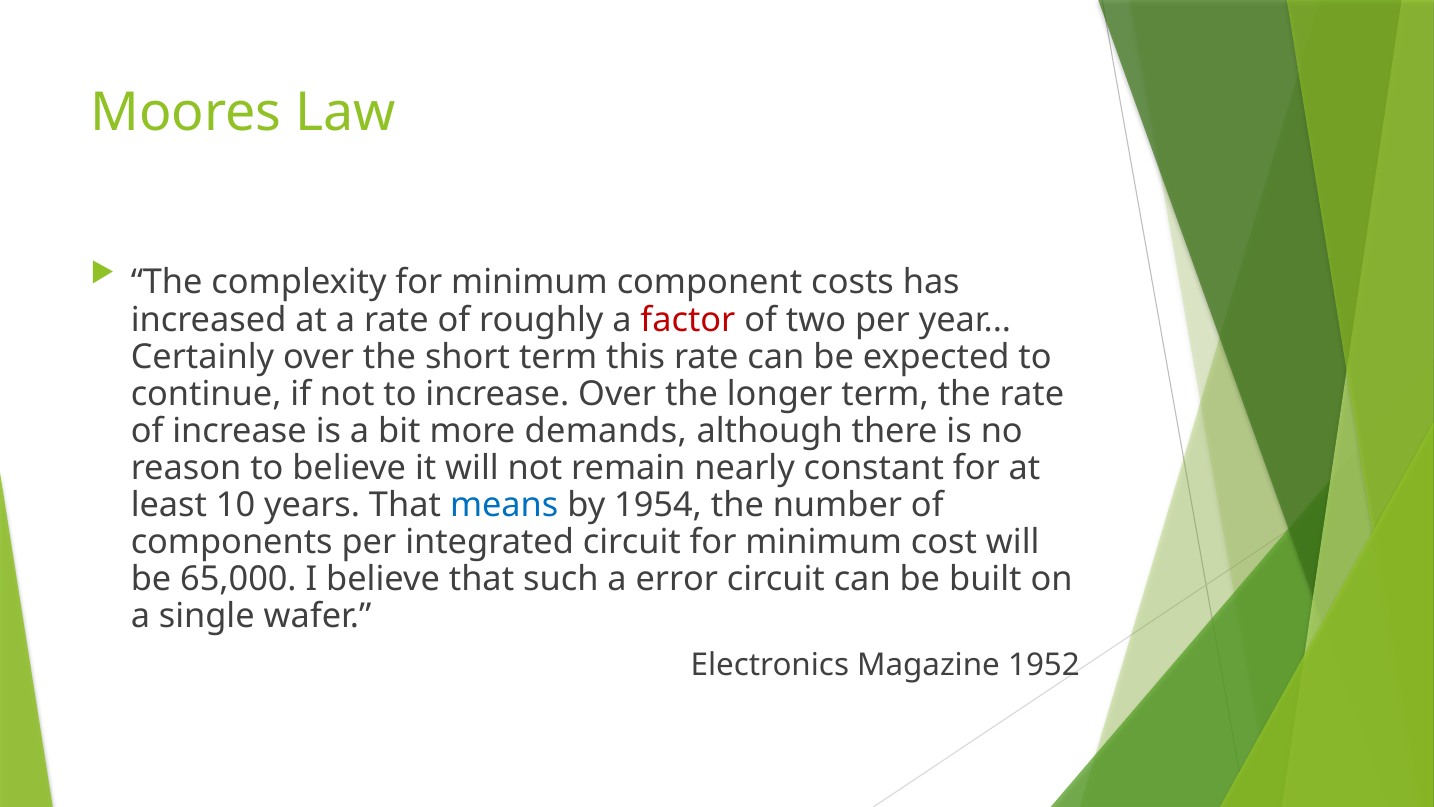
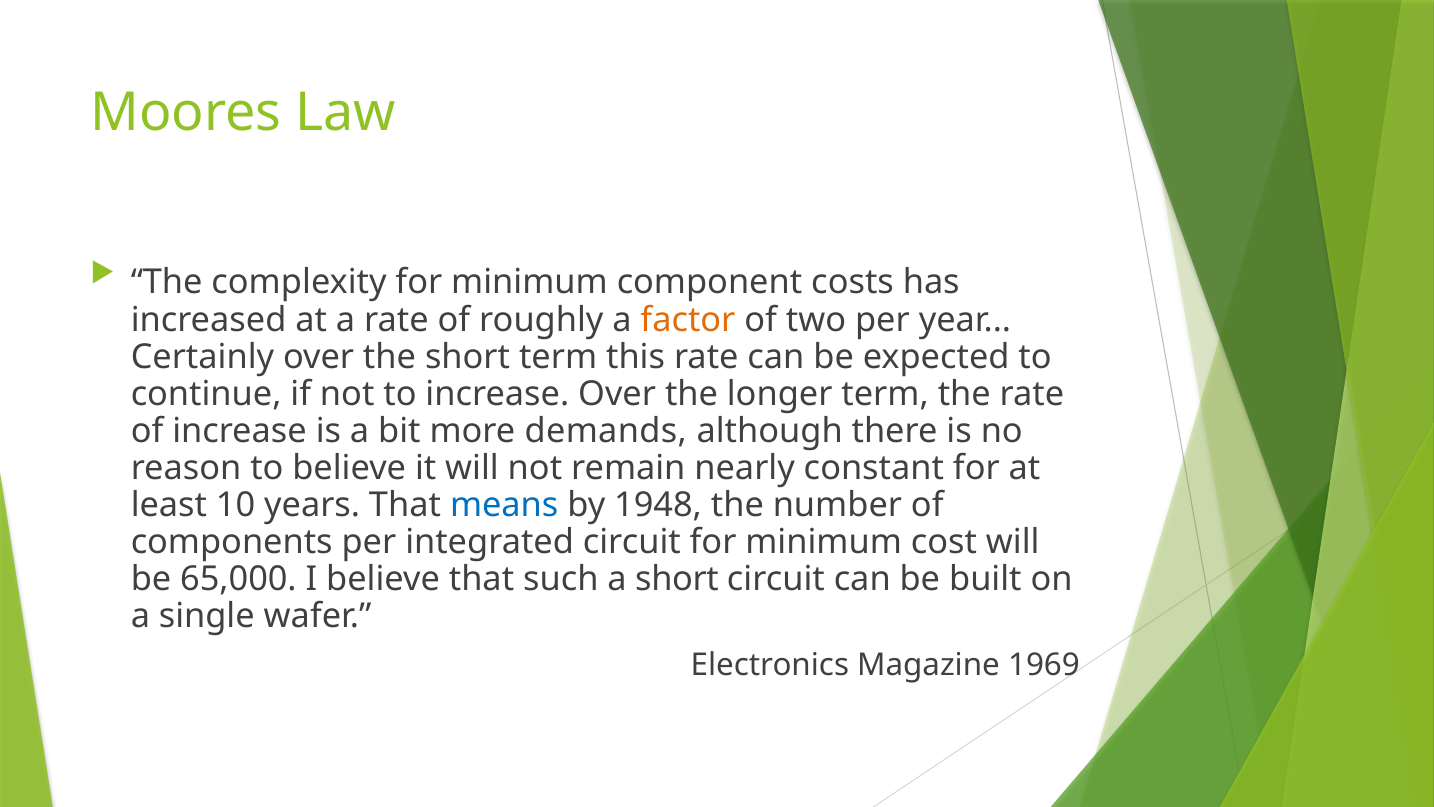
factor colour: red -> orange
1954: 1954 -> 1948
a error: error -> short
1952: 1952 -> 1969
